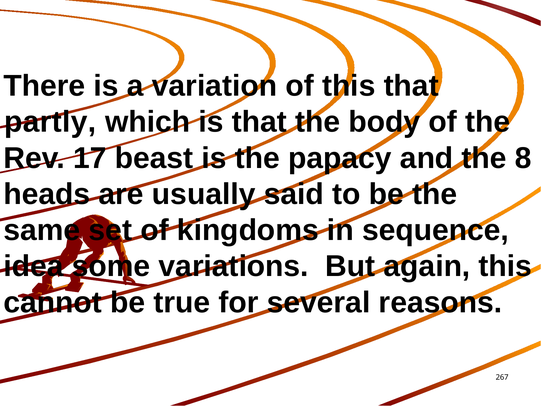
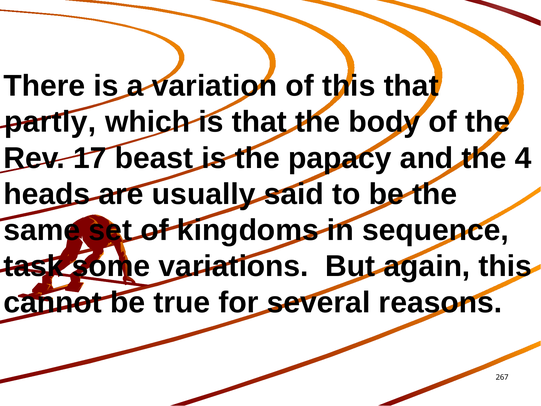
8: 8 -> 4
idea: idea -> task
